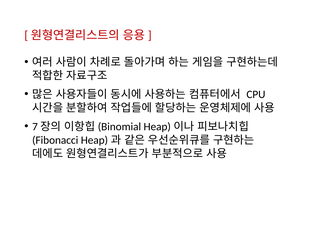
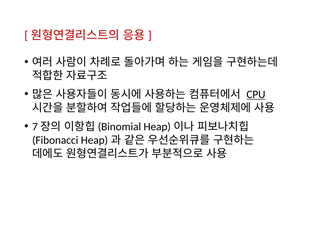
CPU underline: none -> present
